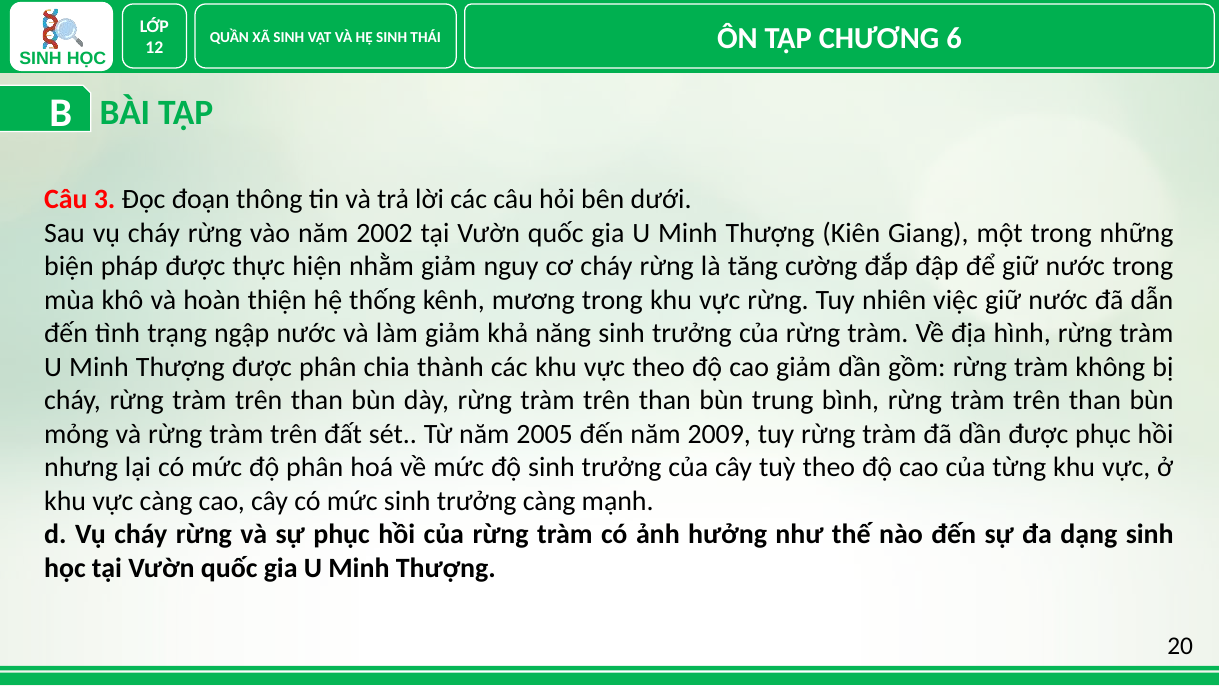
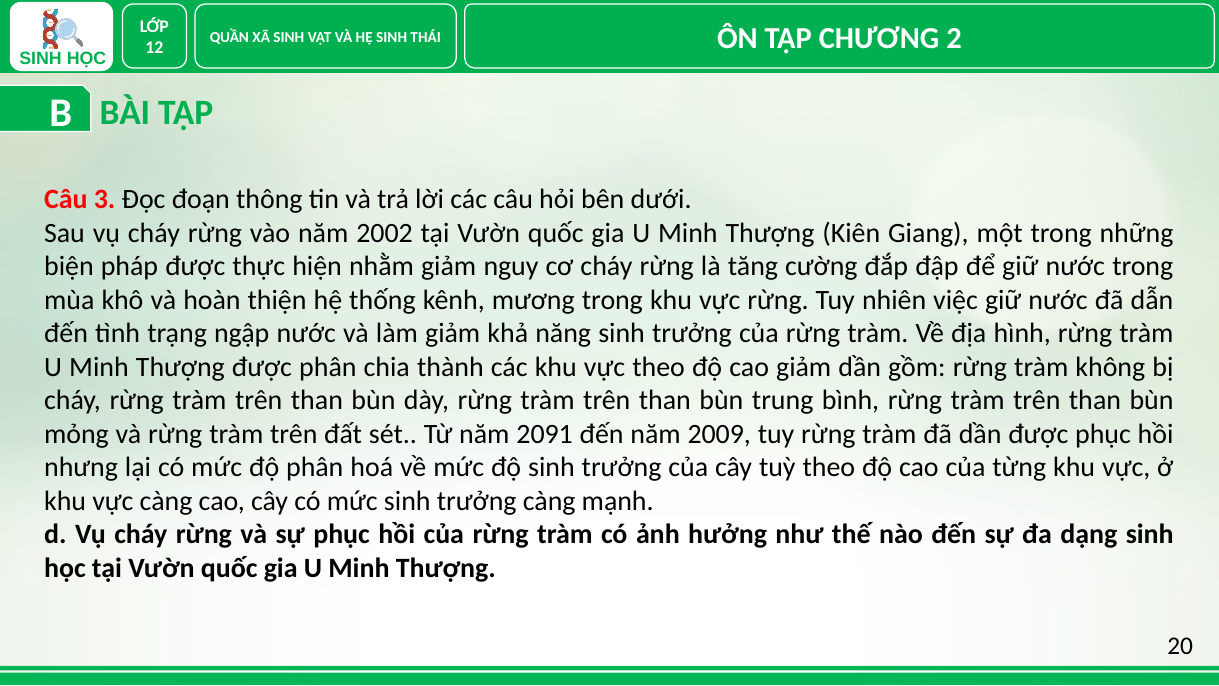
6: 6 -> 2
2005: 2005 -> 2091
